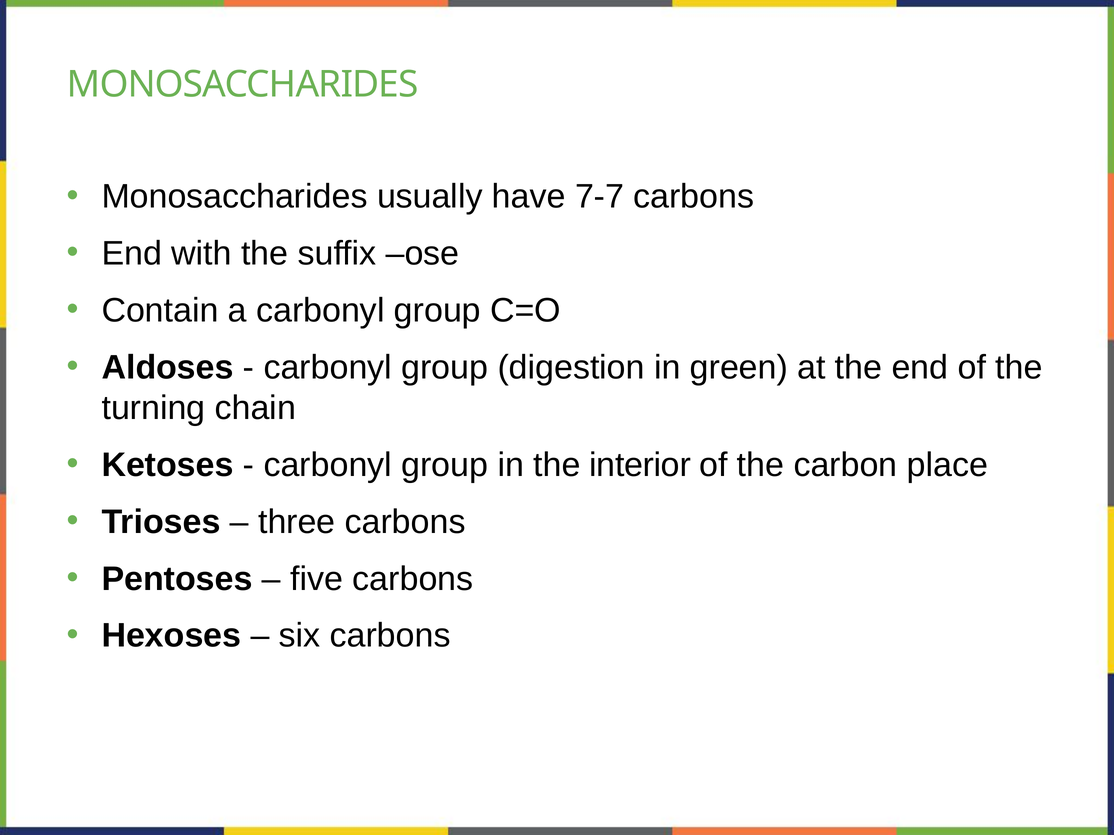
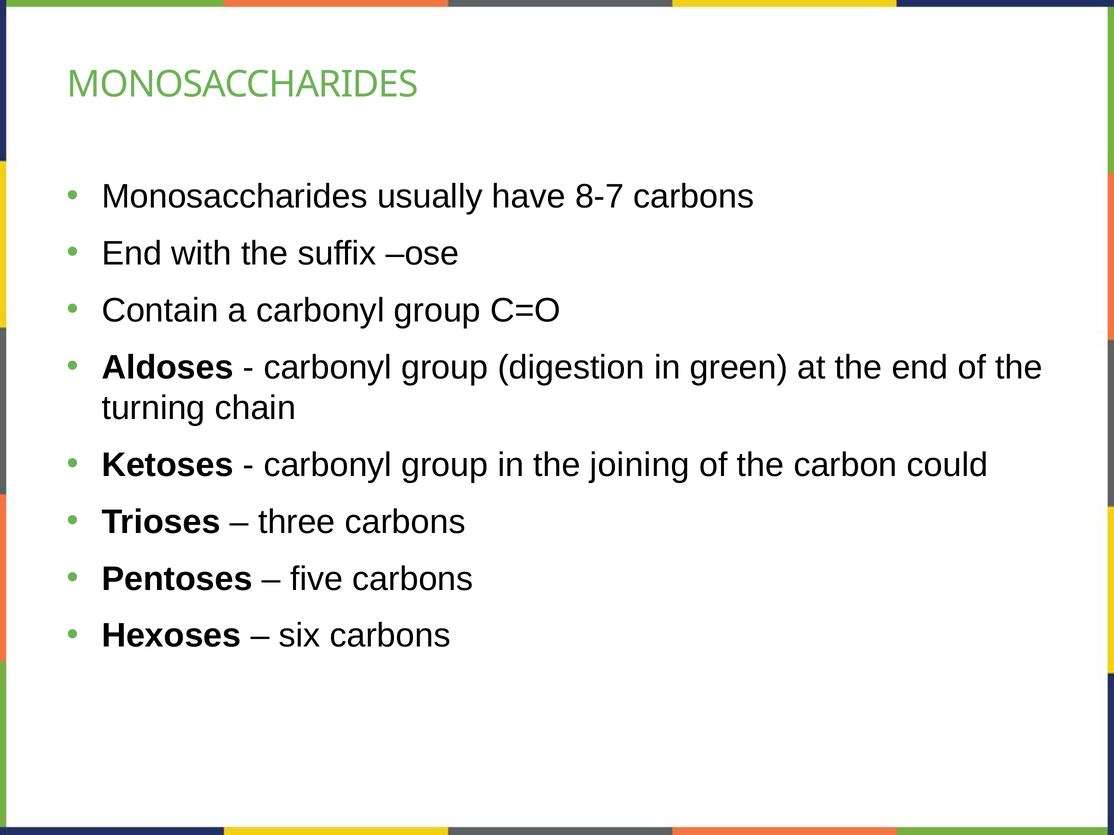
7-7: 7-7 -> 8-7
interior: interior -> joining
place: place -> could
